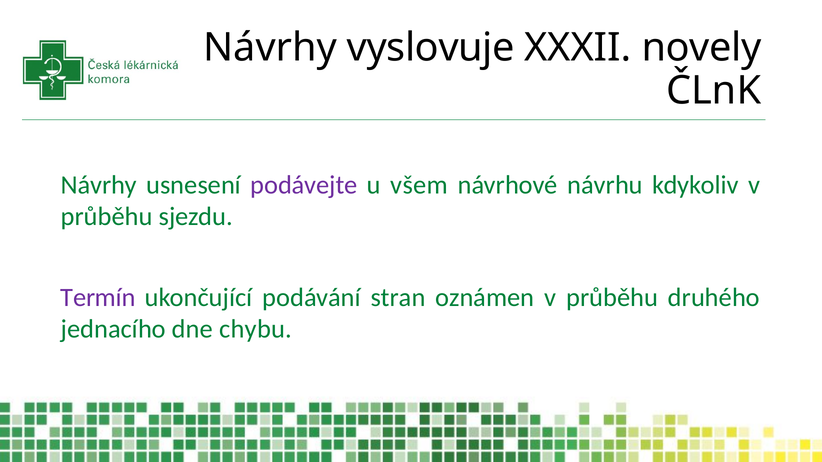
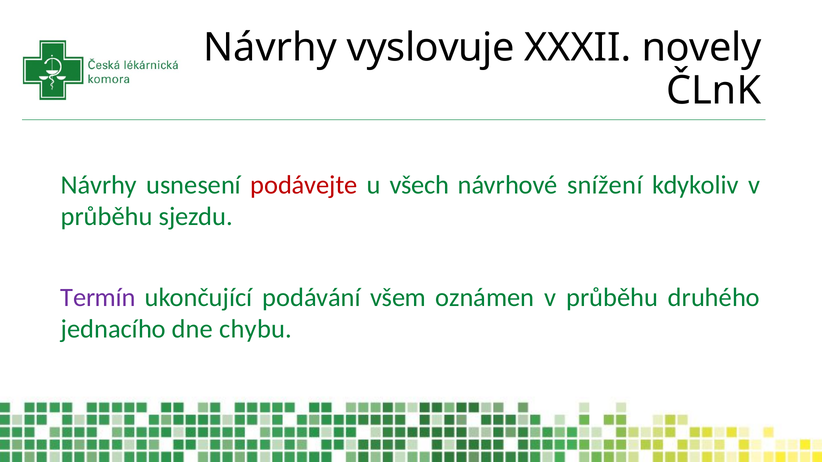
podávejte colour: purple -> red
všem: všem -> všech
návrhu: návrhu -> snížení
stran: stran -> všem
